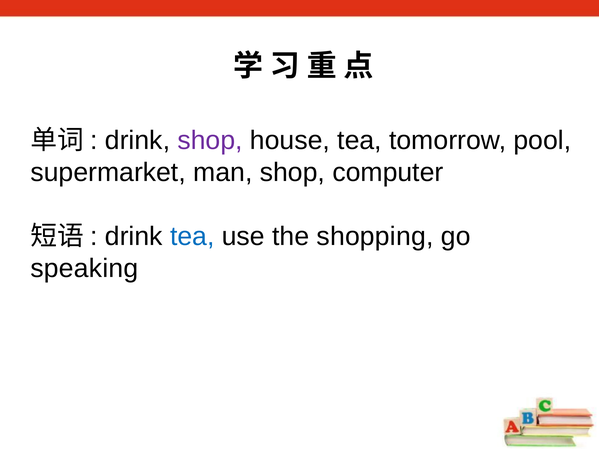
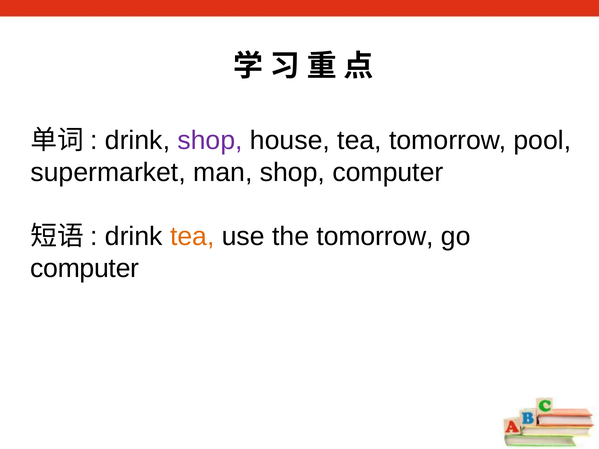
tea at (192, 236) colour: blue -> orange
the shopping: shopping -> tomorrow
speaking at (84, 268): speaking -> computer
